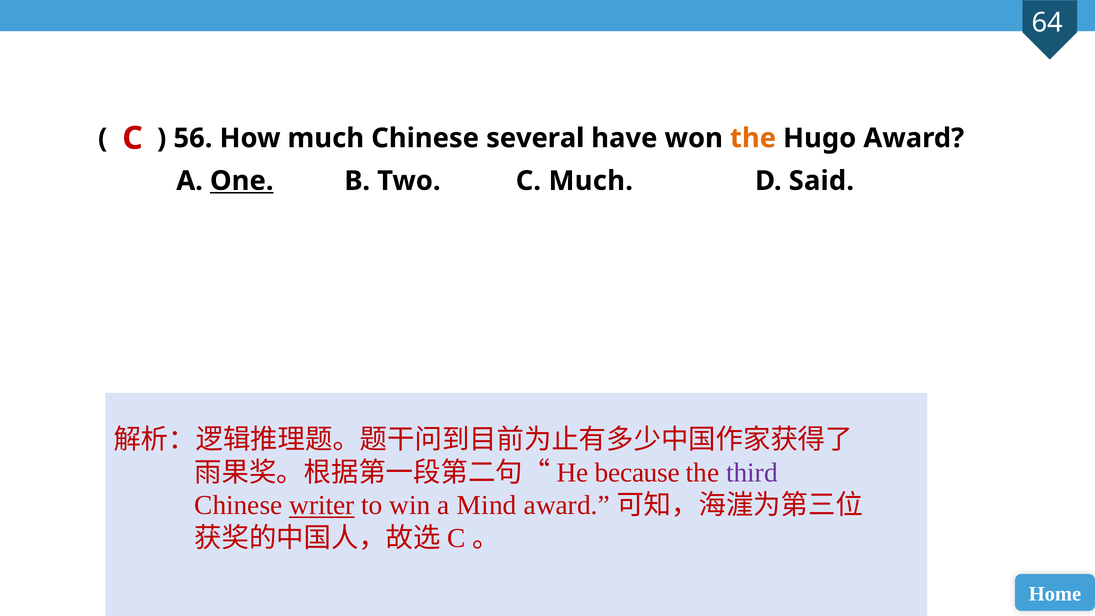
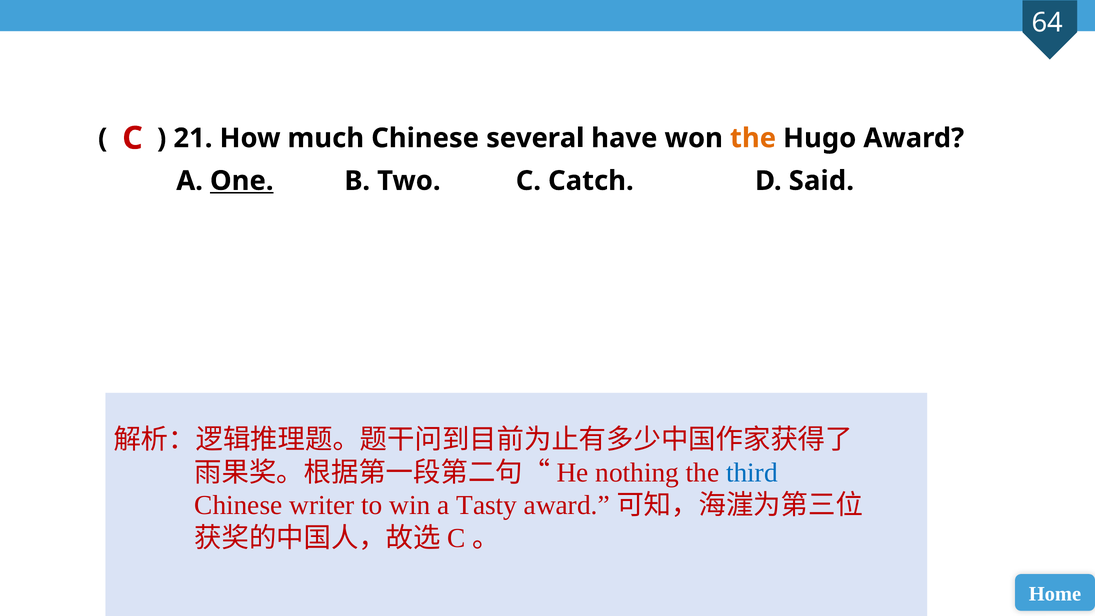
56: 56 -> 21
C Much: Much -> Catch
because: because -> nothing
third colour: purple -> blue
writer underline: present -> none
Mind: Mind -> Tasty
